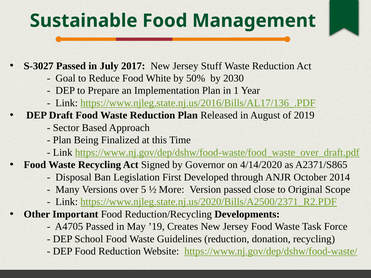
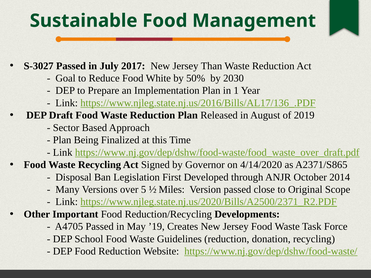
Stuff: Stuff -> Than
More: More -> Miles
